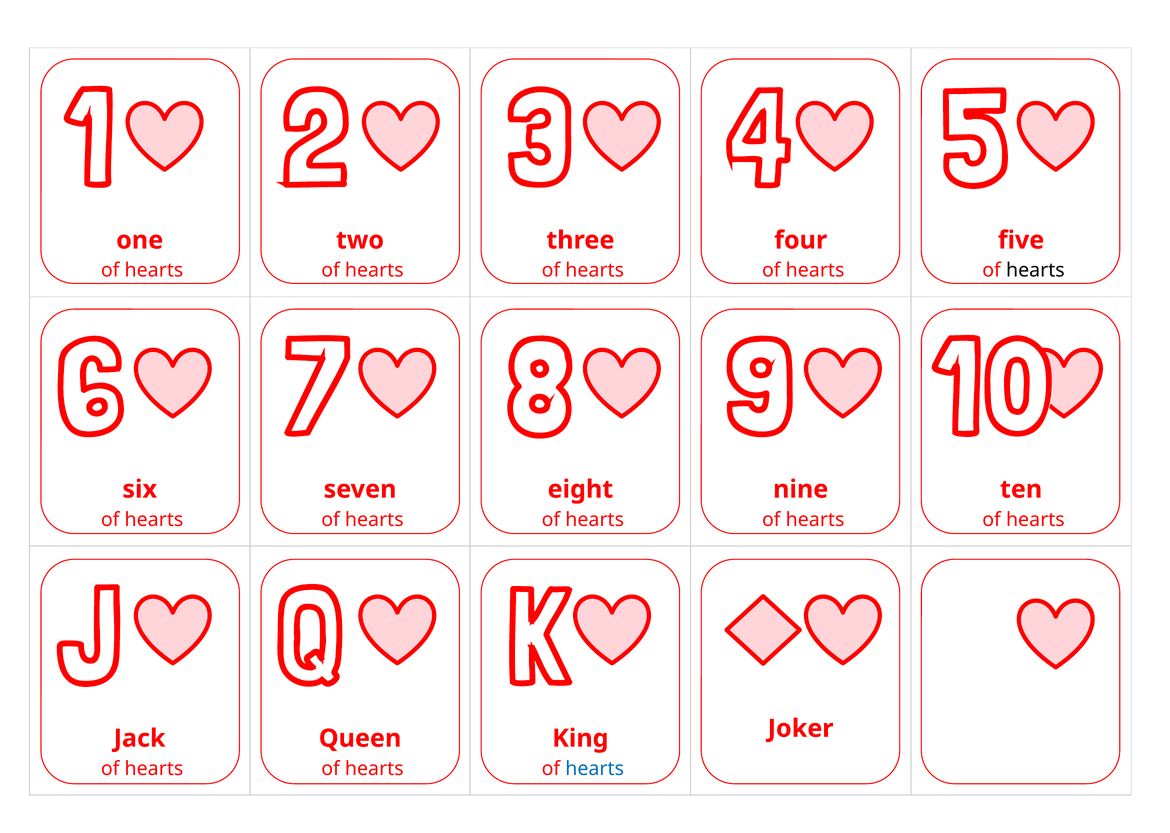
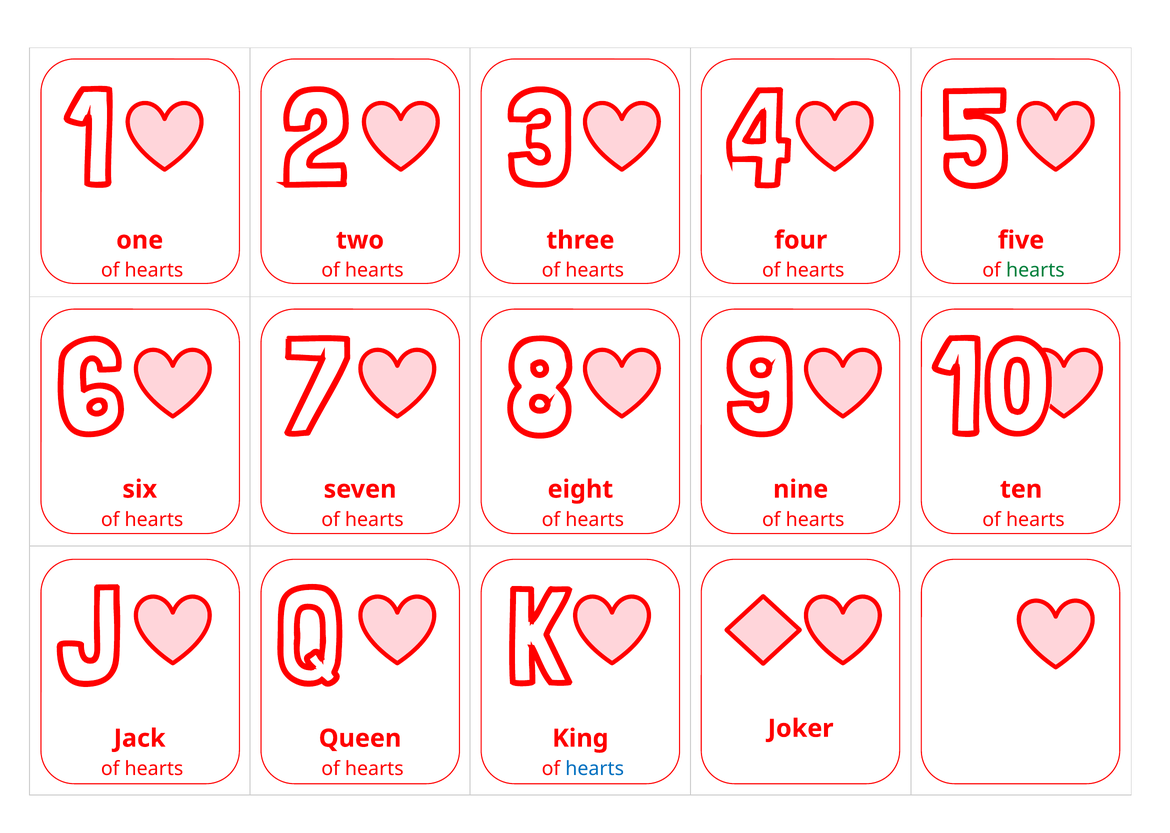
hearts at (1035, 270) colour: black -> green
